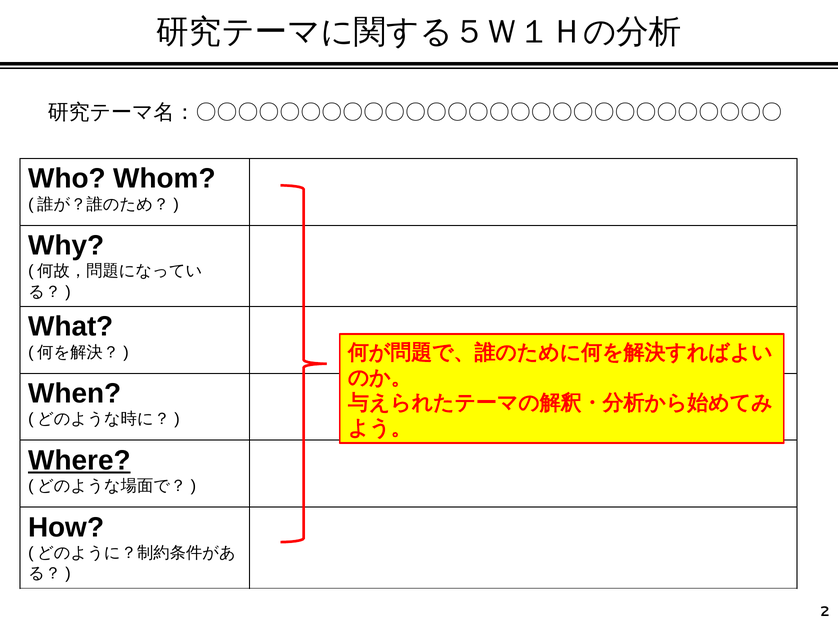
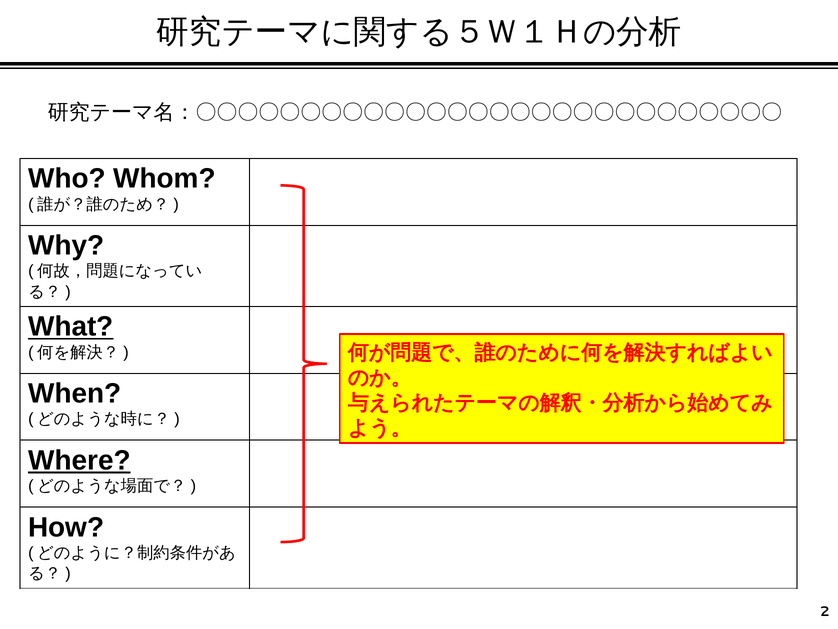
What underline: none -> present
